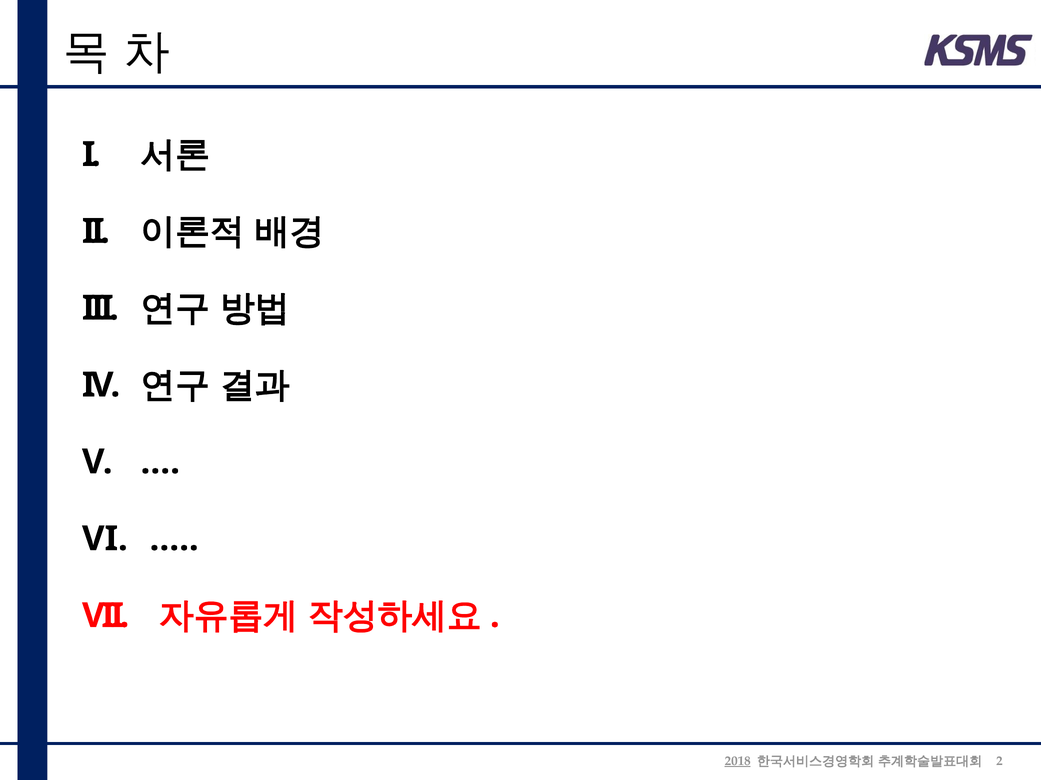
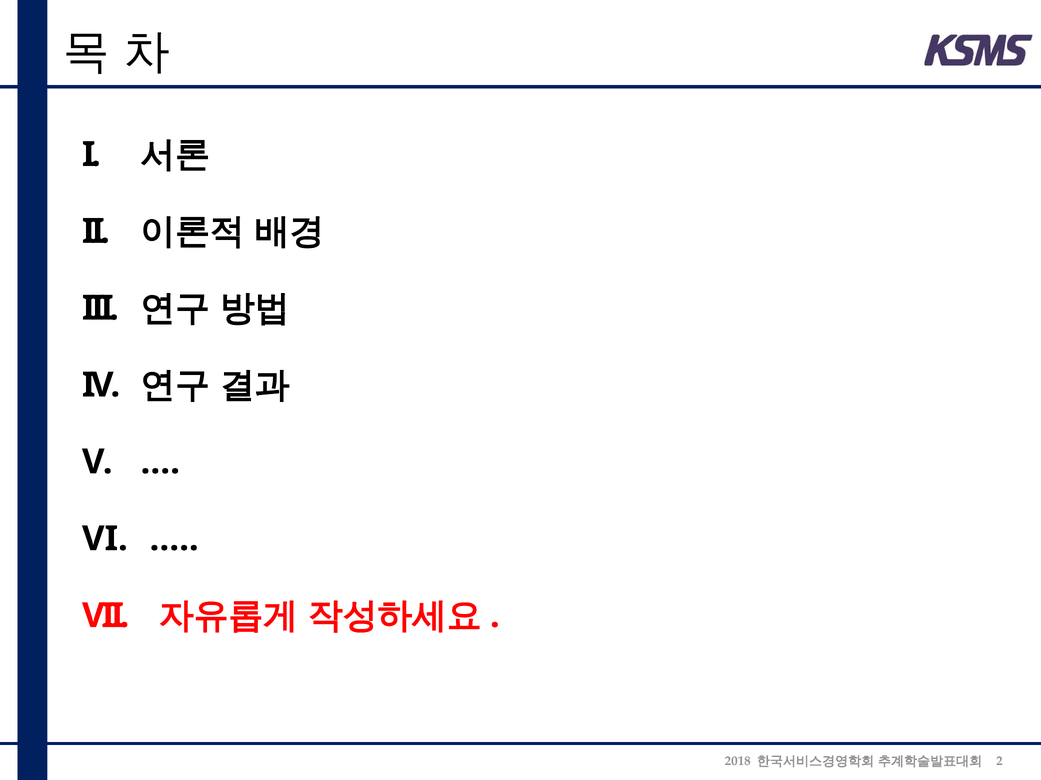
2018 underline: present -> none
